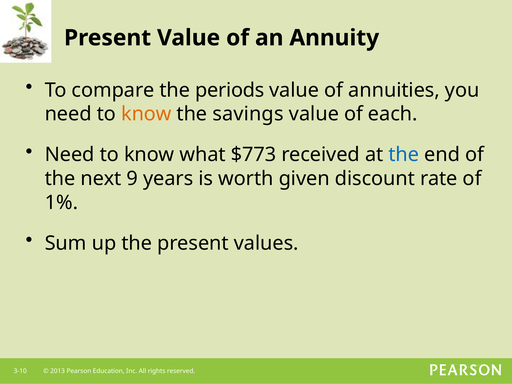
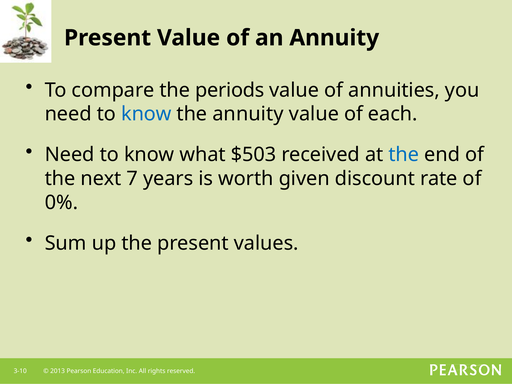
know at (146, 114) colour: orange -> blue
the savings: savings -> annuity
$773: $773 -> $503
9: 9 -> 7
1%: 1% -> 0%
